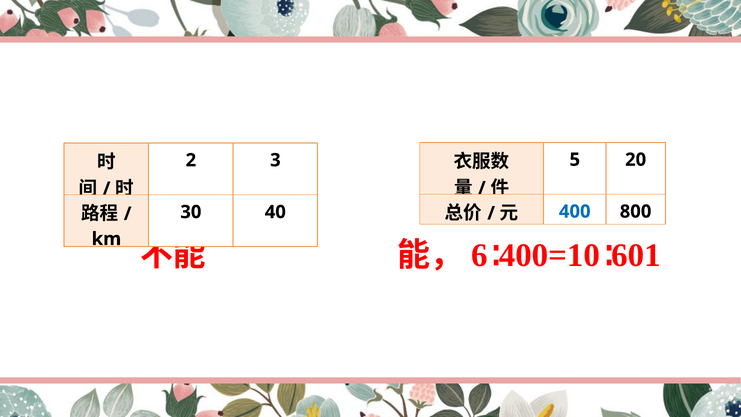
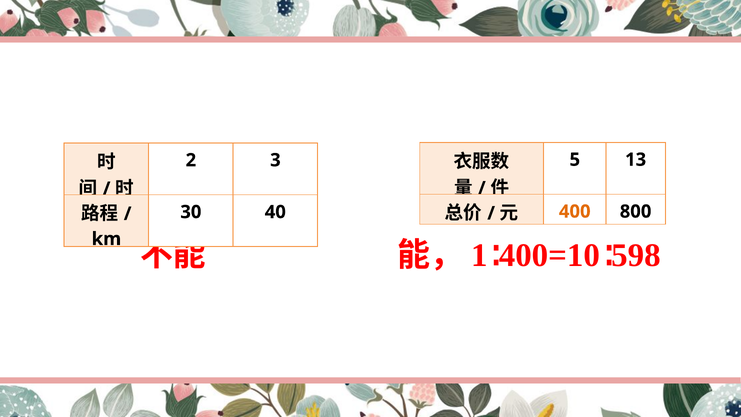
20: 20 -> 13
400 colour: blue -> orange
6: 6 -> 1
601: 601 -> 598
